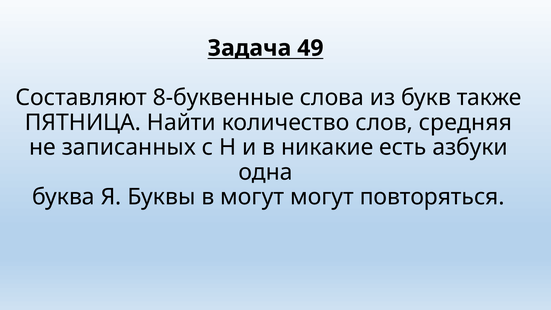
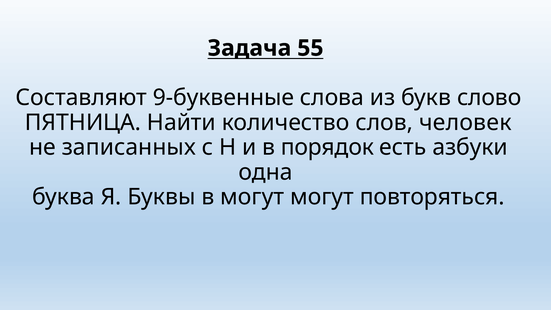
49: 49 -> 55
8-буквенные: 8-буквенные -> 9-буквенные
также: также -> слово
средняя: средняя -> человек
никакие: никакие -> порядок
